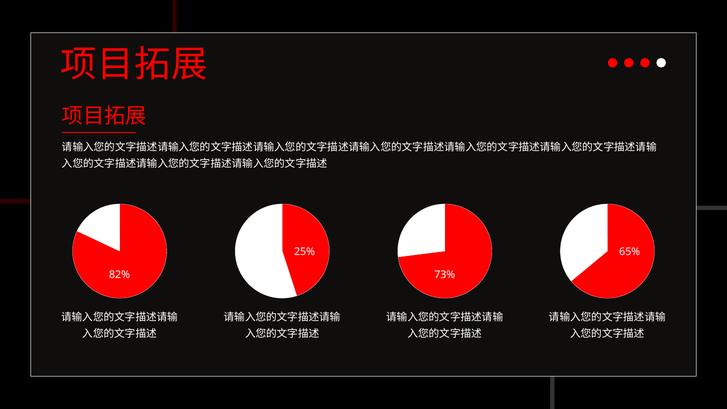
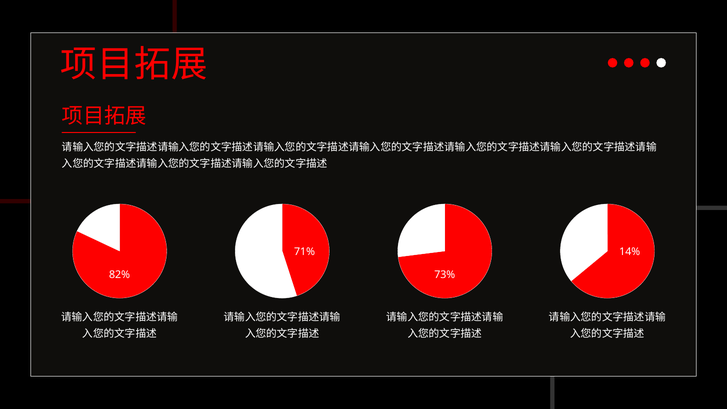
25%: 25% -> 71%
65%: 65% -> 14%
